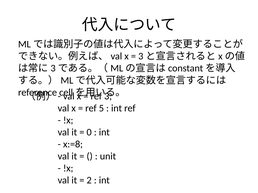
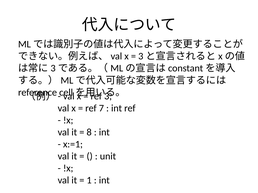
5: 5 -> 7
0: 0 -> 8
x:=8: x:=8 -> x:=1
2: 2 -> 1
